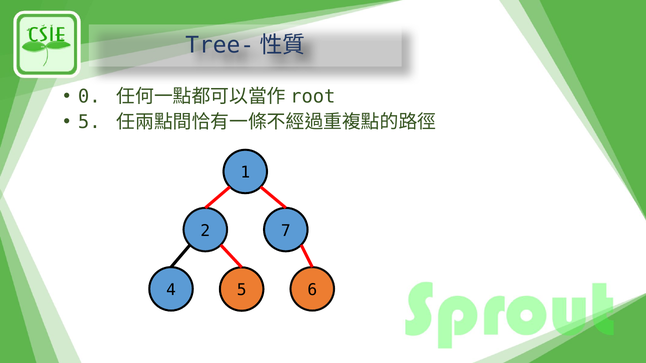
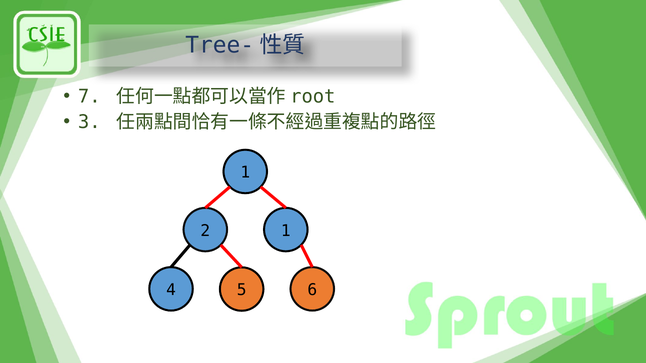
0: 0 -> 7
5 at (89, 122): 5 -> 3
2 7: 7 -> 1
